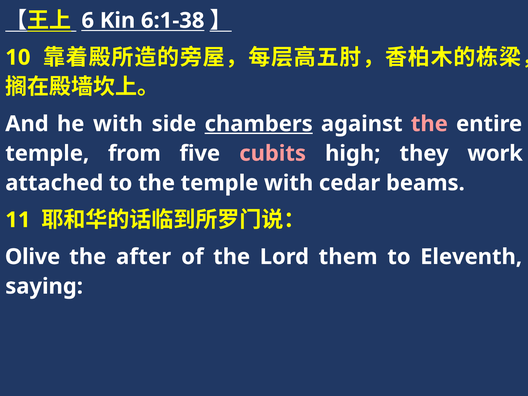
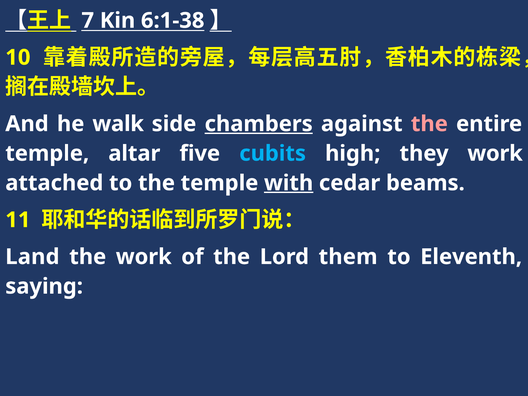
6: 6 -> 7
he with: with -> walk
from: from -> altar
cubits colour: pink -> light blue
with at (289, 183) underline: none -> present
Olive: Olive -> Land
the after: after -> work
